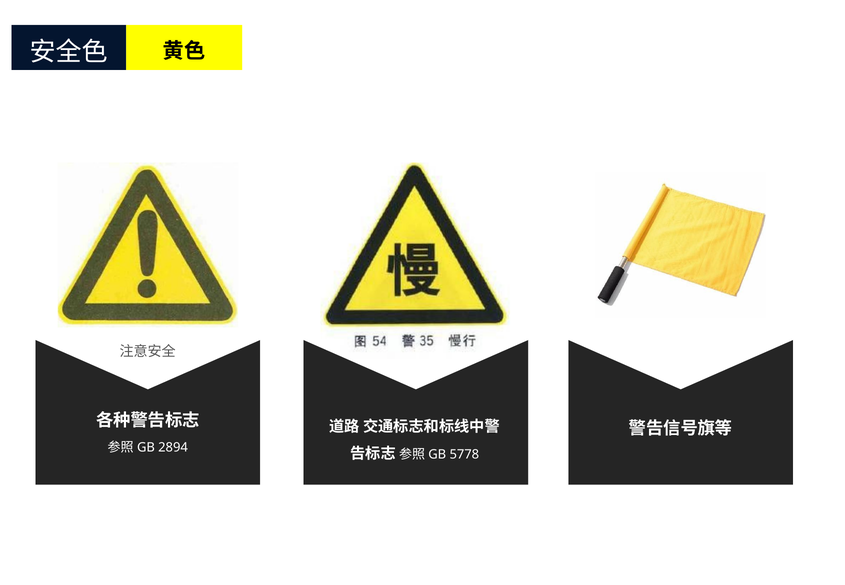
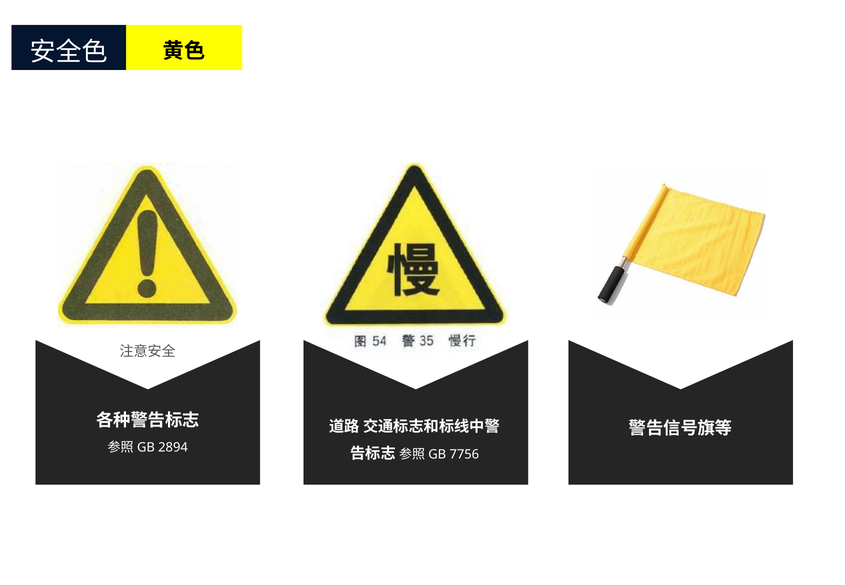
5778: 5778 -> 7756
